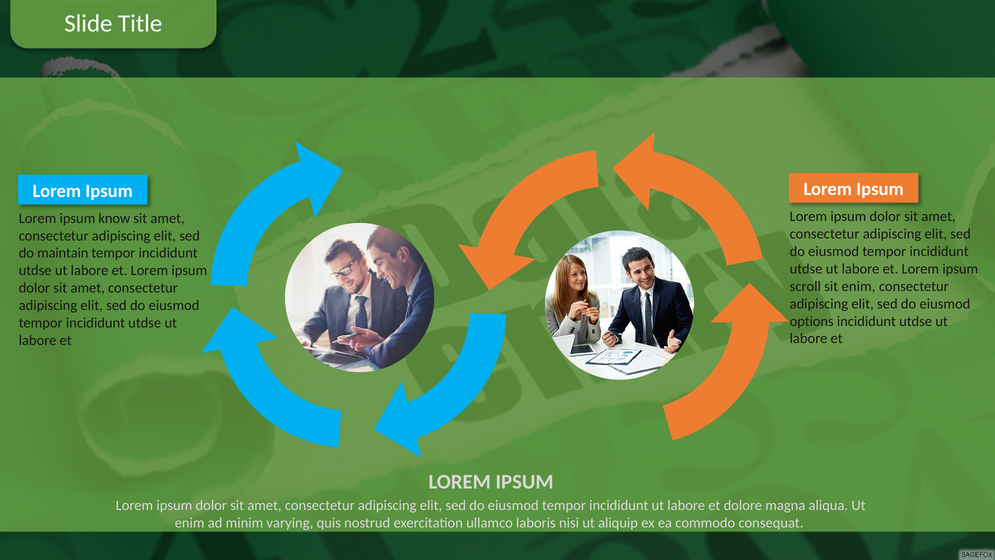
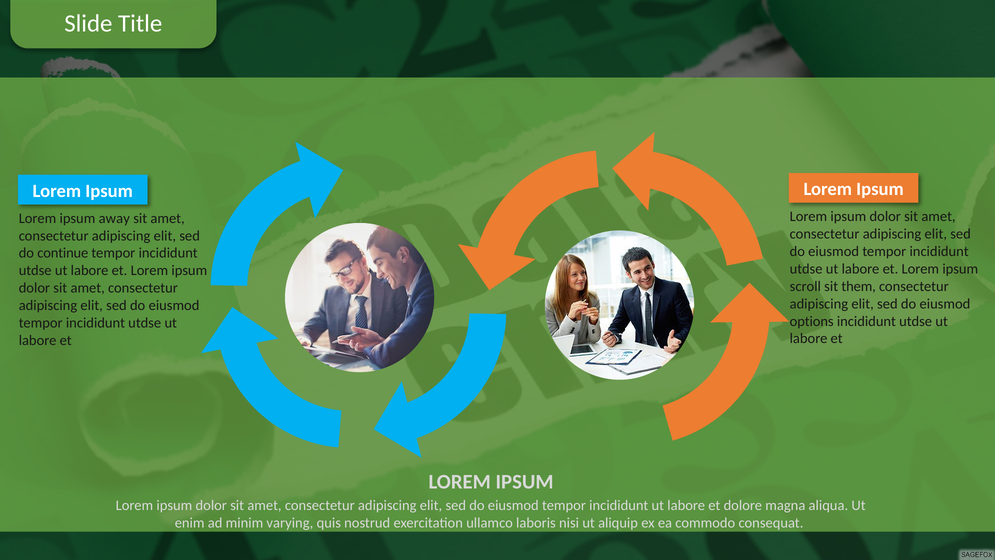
know: know -> away
maintain: maintain -> continue
sit enim: enim -> them
